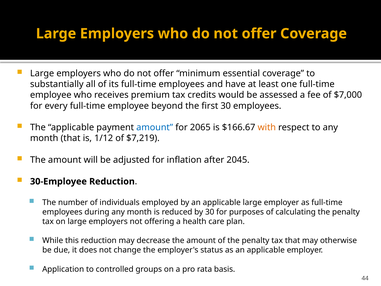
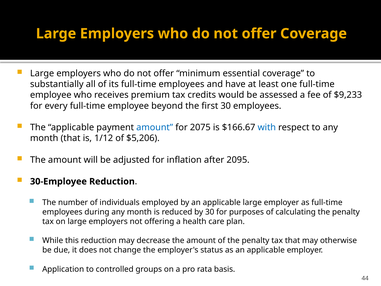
$7,000: $7,000 -> $9,233
2065: 2065 -> 2075
with colour: orange -> blue
$7,219: $7,219 -> $5,206
2045: 2045 -> 2095
